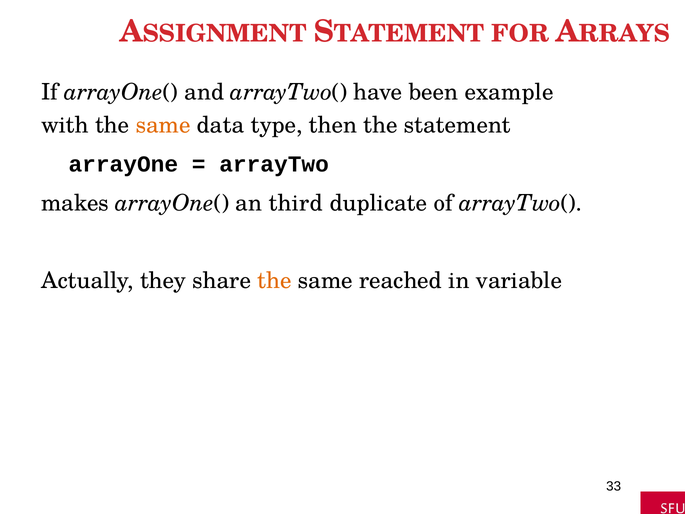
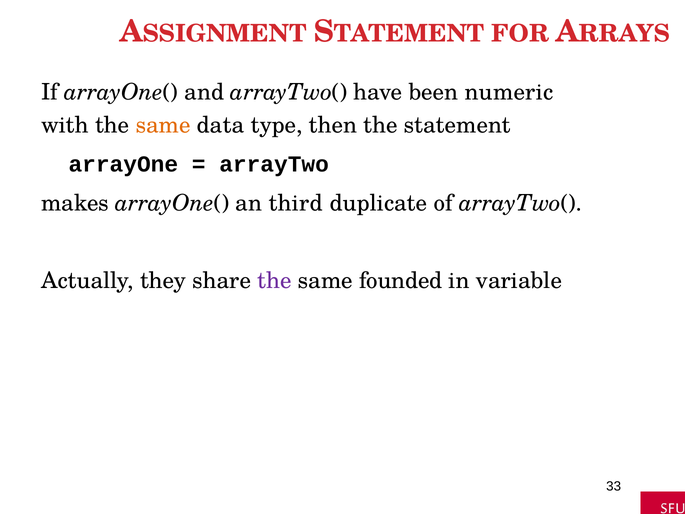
example: example -> numeric
the at (274, 281) colour: orange -> purple
reached: reached -> founded
